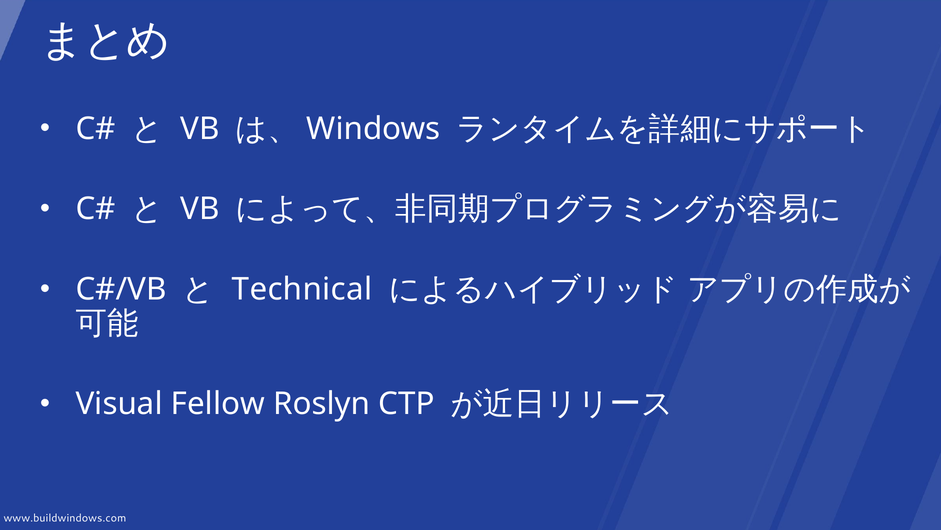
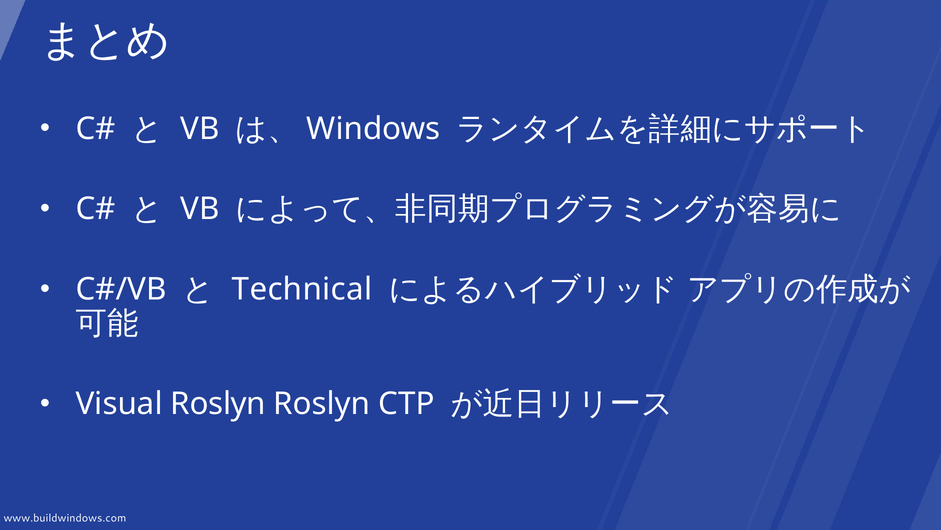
Visual Fellow: Fellow -> Roslyn
